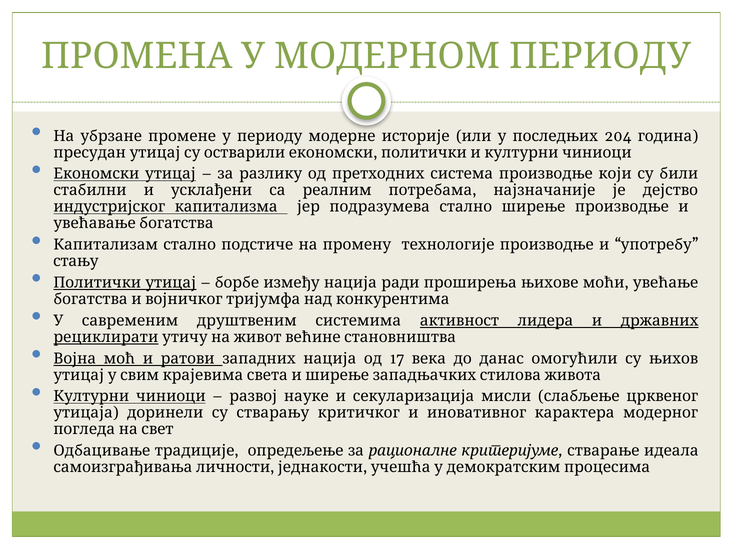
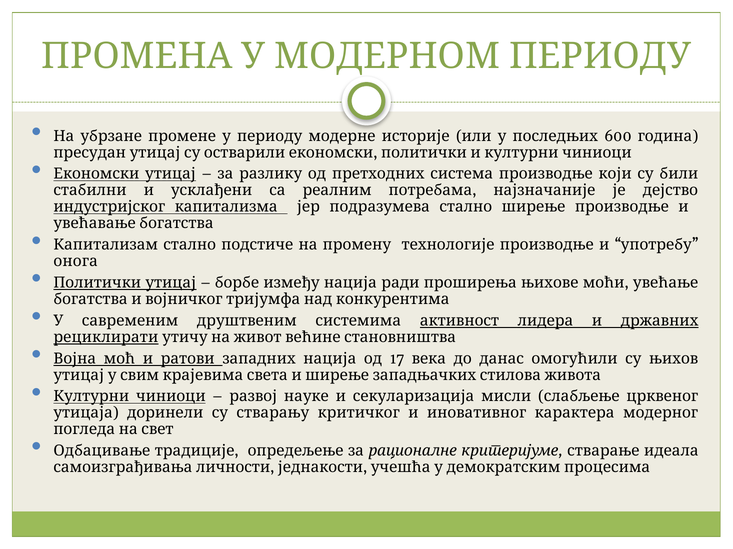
204: 204 -> 600
стању: стању -> онога
